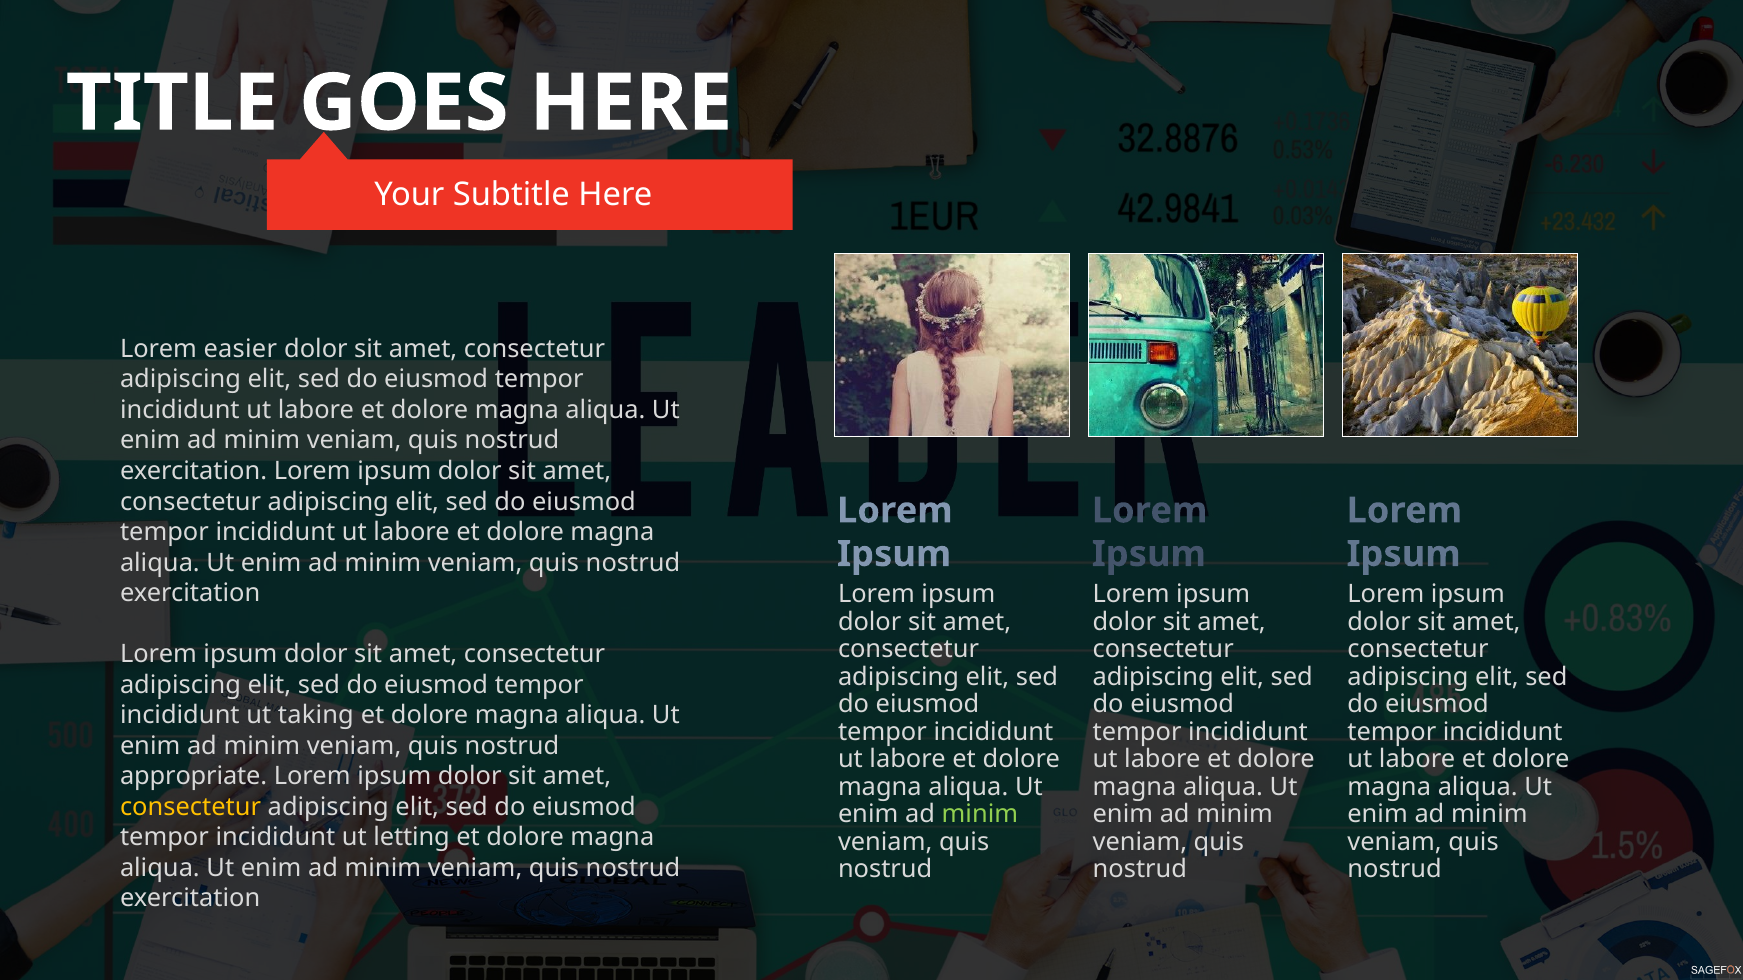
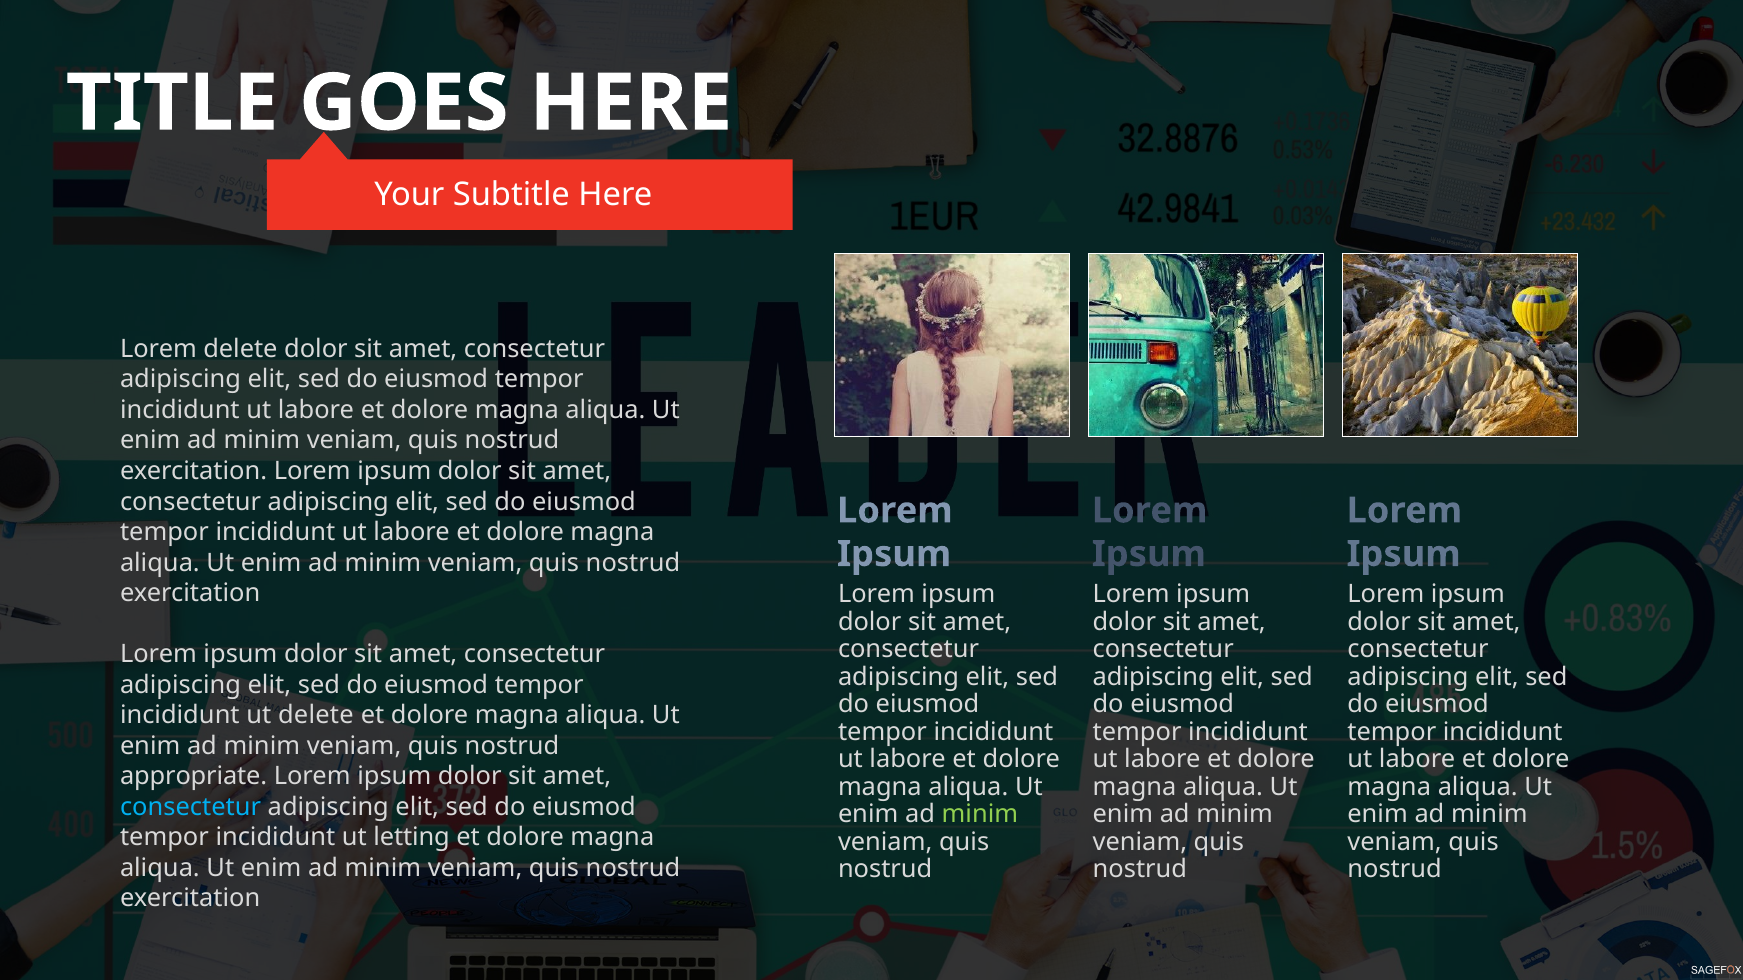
Lorem easier: easier -> delete
ut taking: taking -> delete
consectetur at (191, 807) colour: yellow -> light blue
